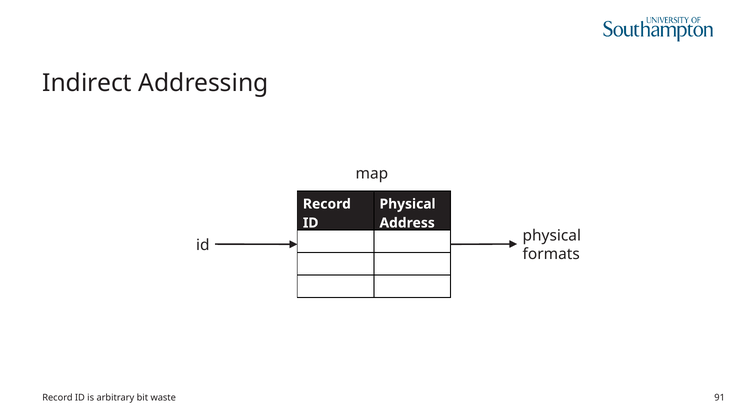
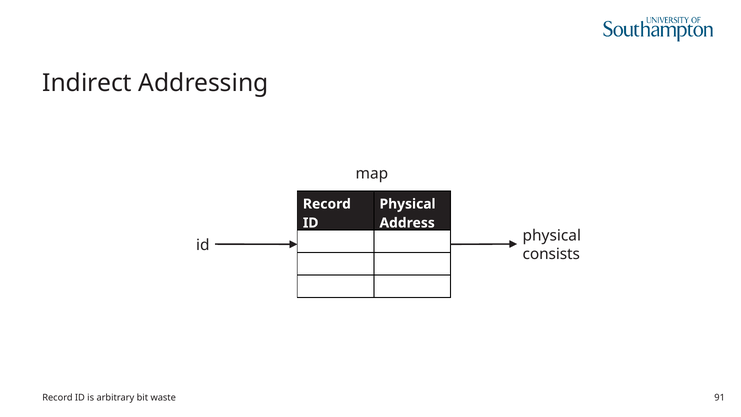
formats: formats -> consists
